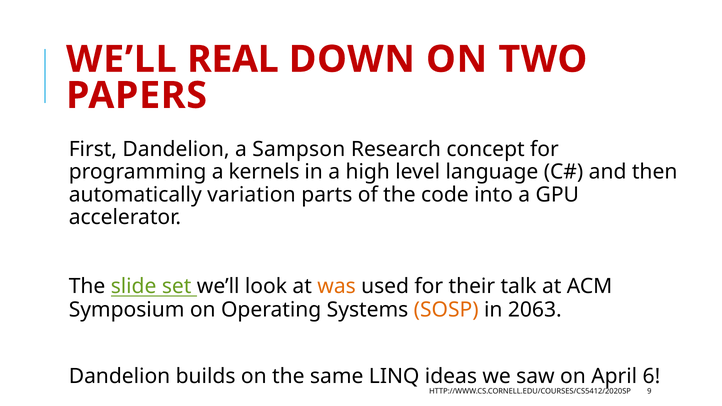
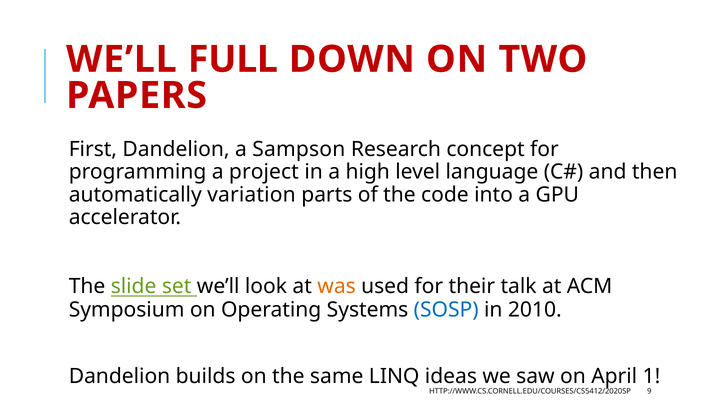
REAL: REAL -> FULL
kernels: kernels -> project
SOSP colour: orange -> blue
2063: 2063 -> 2010
6: 6 -> 1
